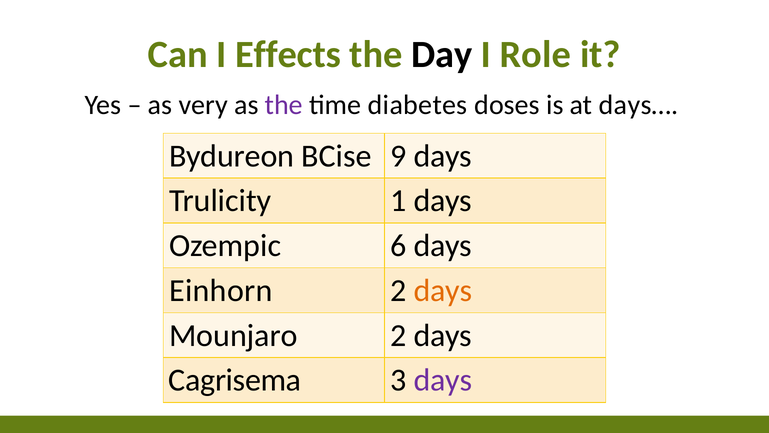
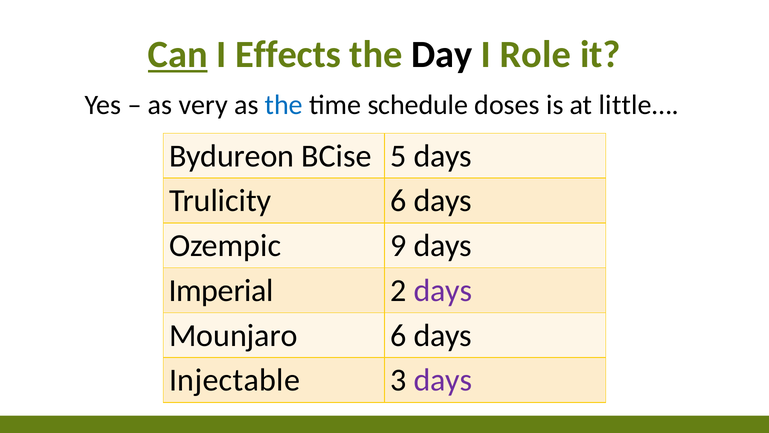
Can underline: none -> present
the at (284, 105) colour: purple -> blue
diabetes: diabetes -> schedule
days…: days… -> little…
9: 9 -> 5
Trulicity 1: 1 -> 6
6: 6 -> 9
Einhorn: Einhorn -> Imperial
days at (443, 290) colour: orange -> purple
Mounjaro 2: 2 -> 6
Cagrisema: Cagrisema -> Injectable
